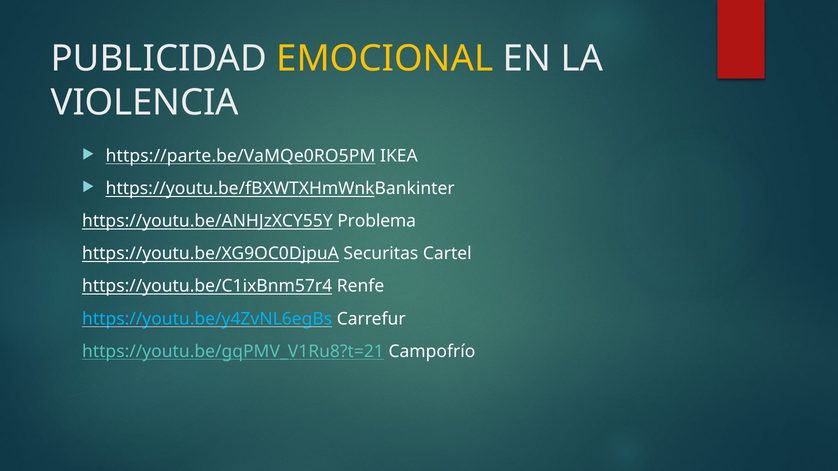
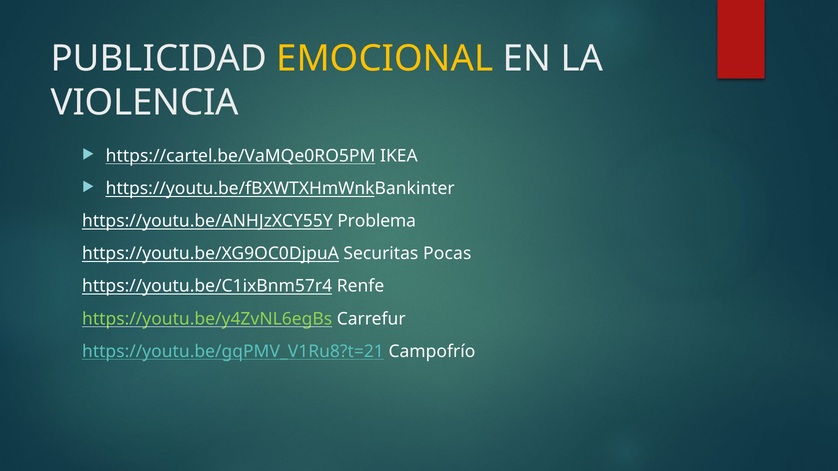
https://parte.be/VaMQe0RO5PM: https://parte.be/VaMQe0RO5PM -> https://cartel.be/VaMQe0RO5PM
Cartel: Cartel -> Pocas
https://youtu.be/y4ZvNL6egBs colour: light blue -> light green
